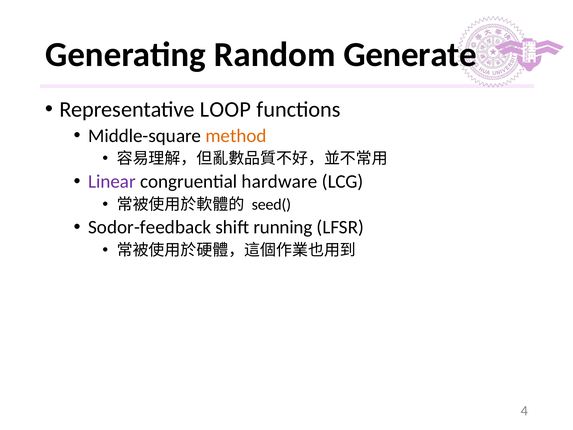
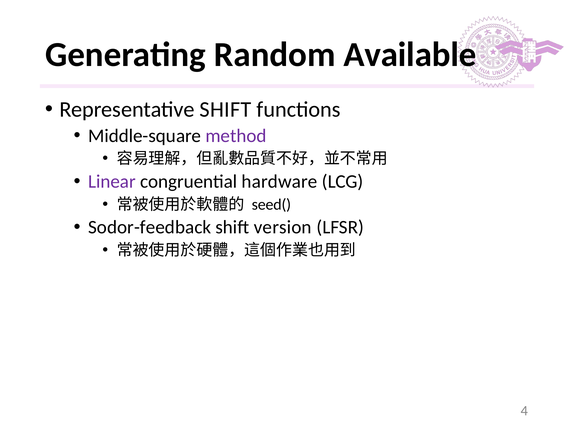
Generate: Generate -> Available
Representative LOOP: LOOP -> SHIFT
method colour: orange -> purple
running: running -> version
